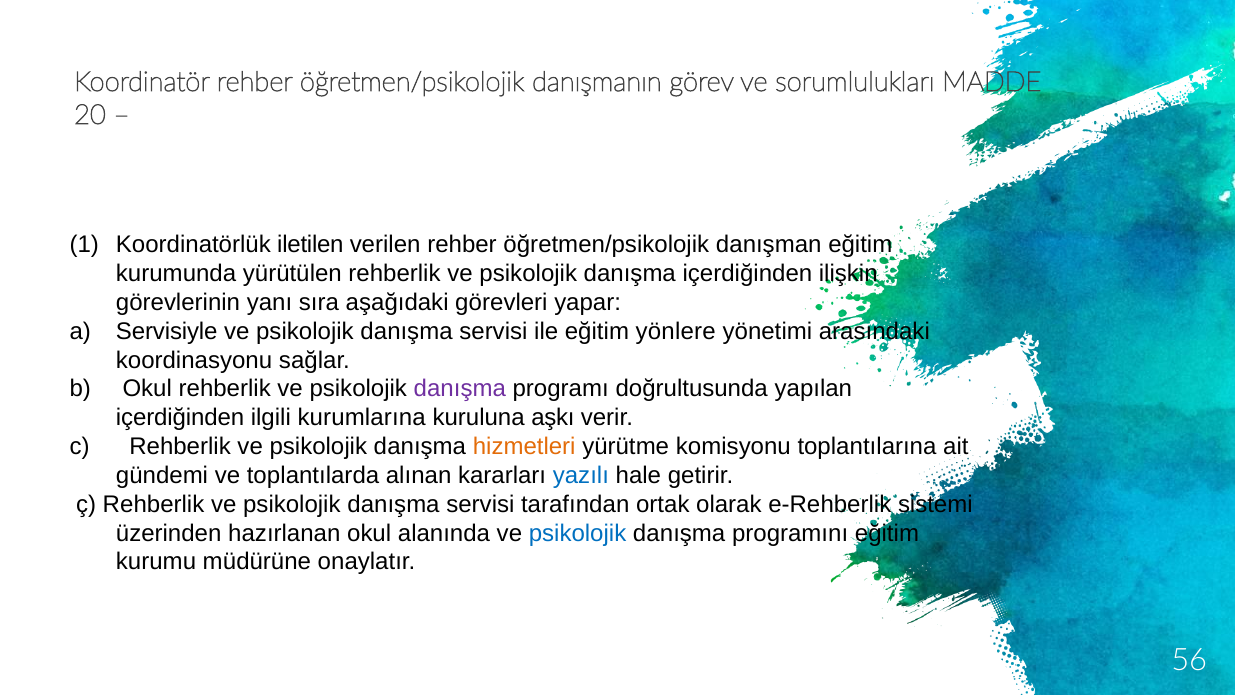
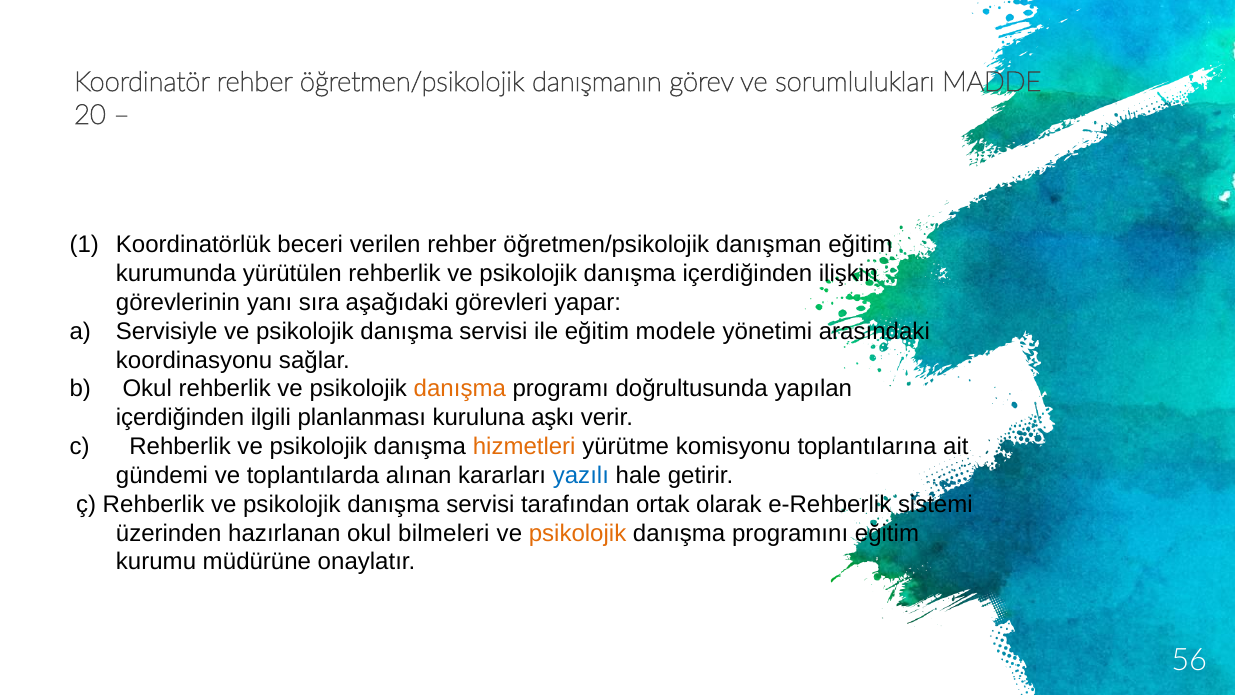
iletilen: iletilen -> beceri
yönlere: yönlere -> modele
danışma at (460, 389) colour: purple -> orange
kurumlarına: kurumlarına -> planlanması
alanında: alanında -> bilmeleri
psikolojik at (578, 533) colour: blue -> orange
